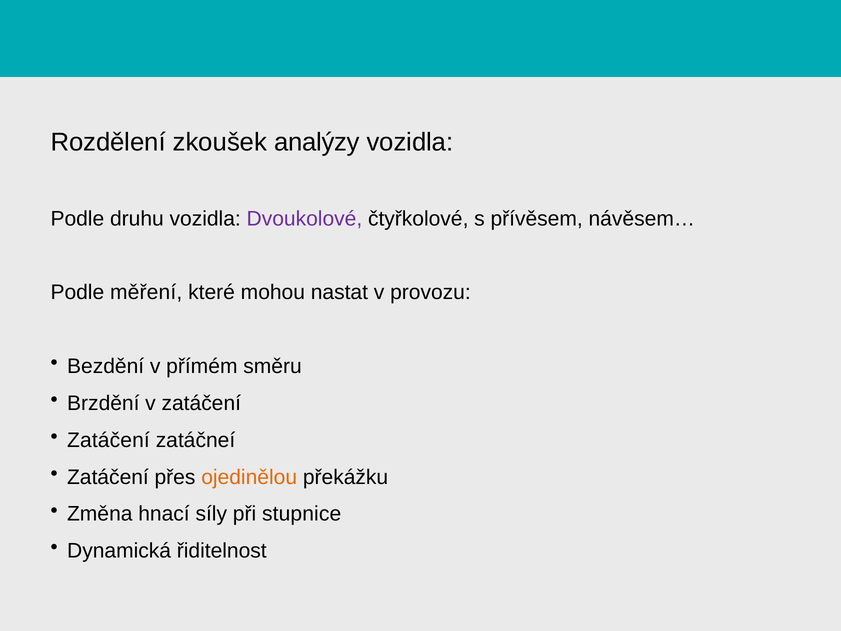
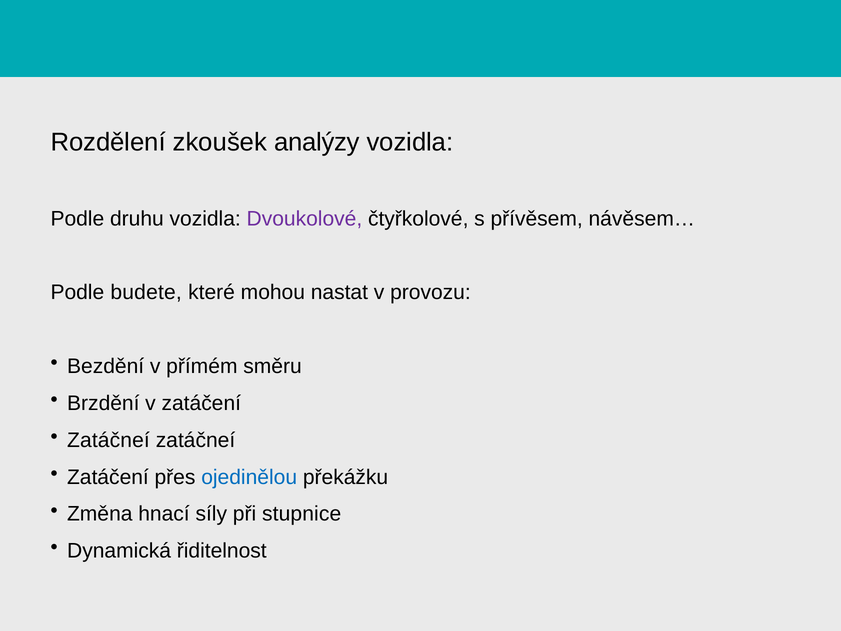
měření: měření -> budete
Zatáčení at (108, 440): Zatáčení -> Zatáčneí
ojedinělou colour: orange -> blue
